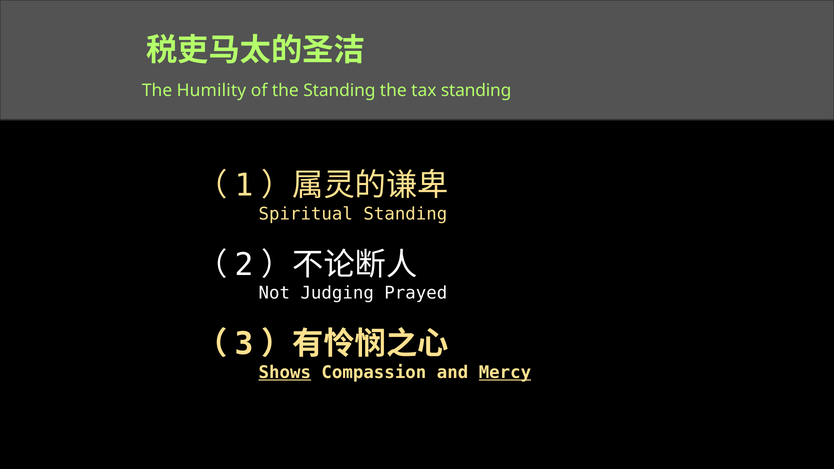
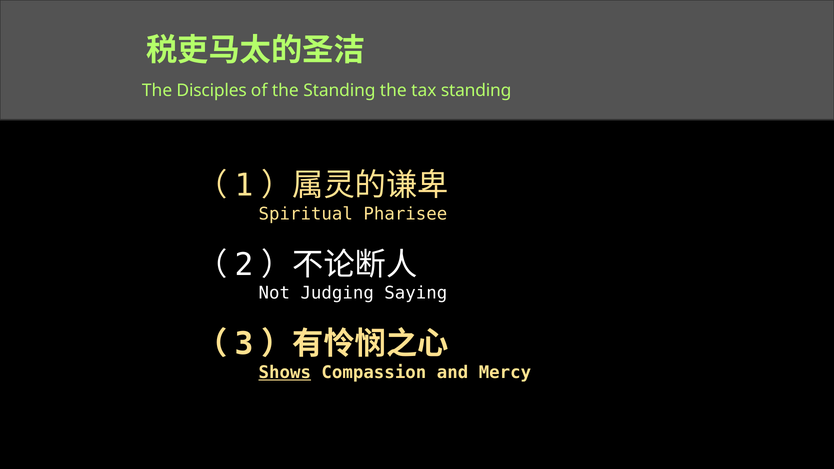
Humility: Humility -> Disciples
Spiritual Standing: Standing -> Pharisee
Prayed: Prayed -> Saying
Mercy underline: present -> none
